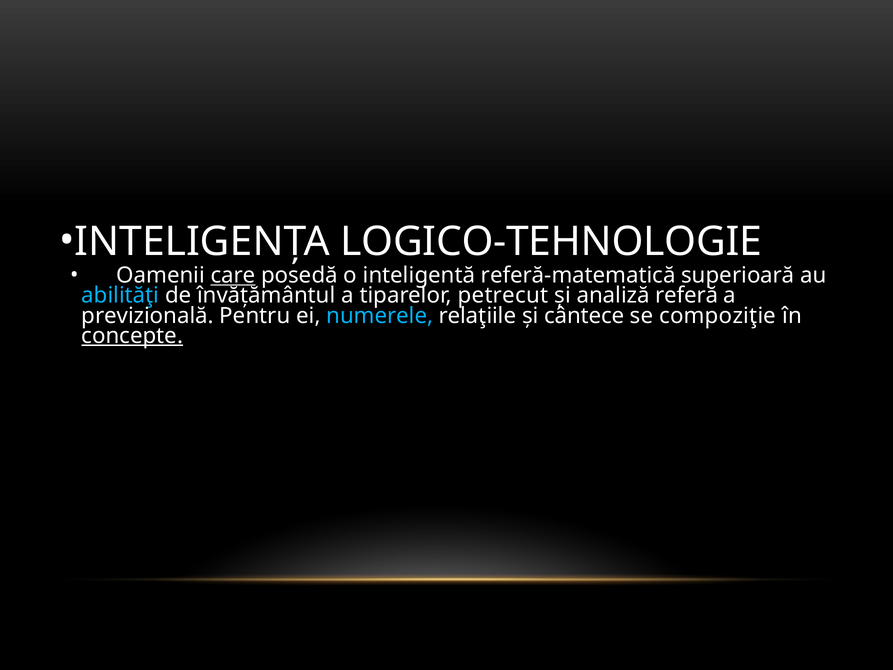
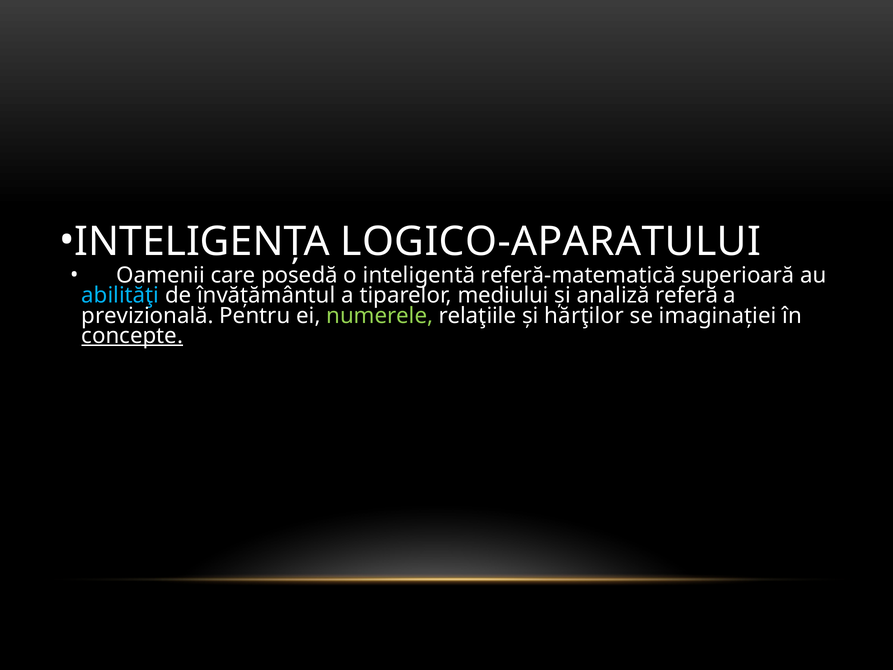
LOGICO-TEHNOLOGIE: LOGICO-TEHNOLOGIE -> LOGICO-APARATULUI
care underline: present -> none
petrecut: petrecut -> mediului
numerele colour: light blue -> light green
cântece: cântece -> hărţilor
compoziţie: compoziţie -> imaginației
